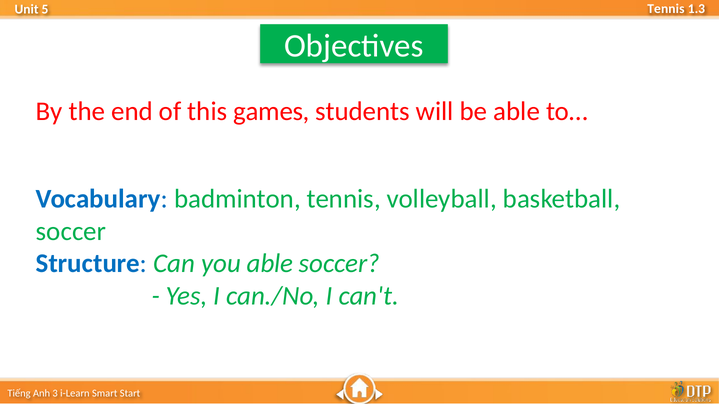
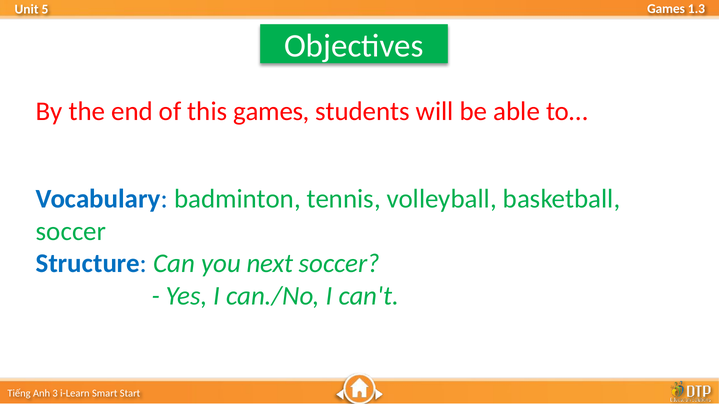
Tennis at (666, 9): Tennis -> Games
you able: able -> next
